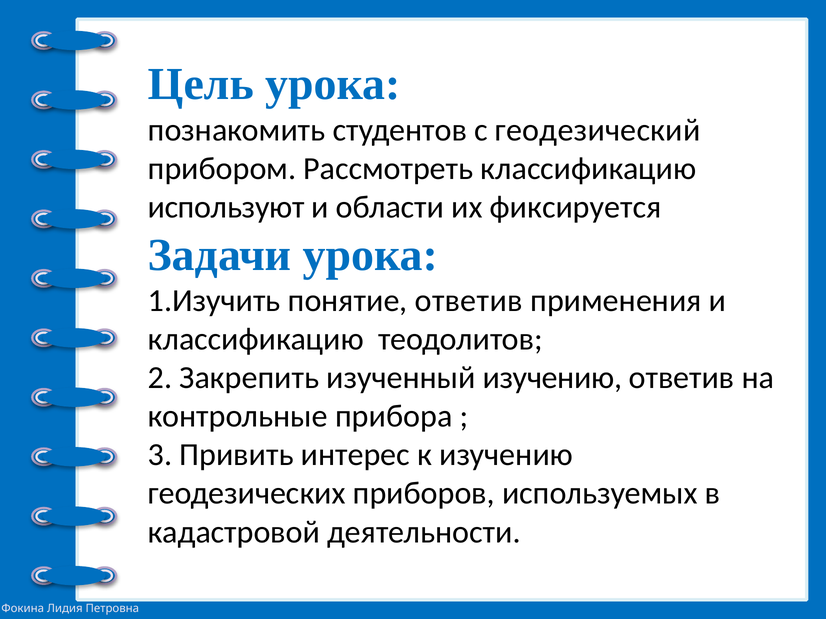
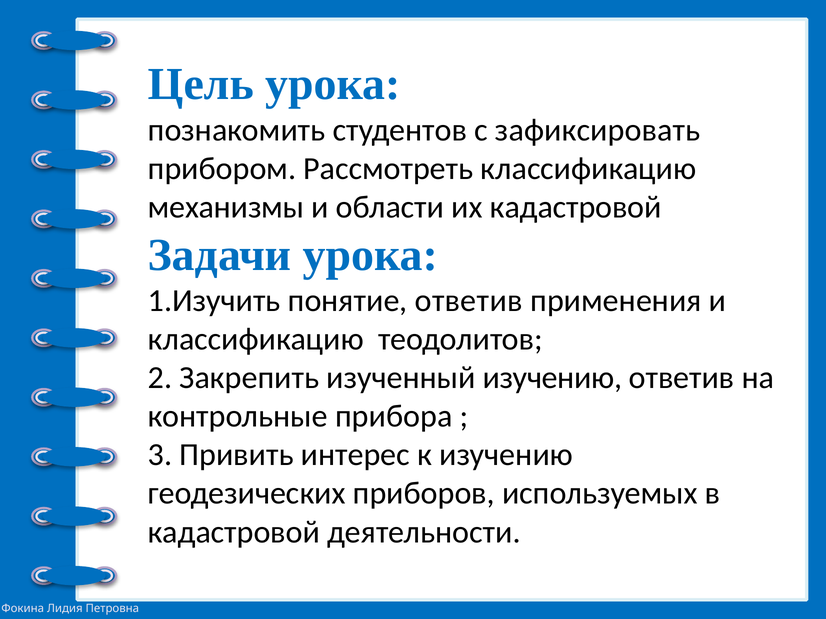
геодезический: геодезический -> зафиксировать
используют: используют -> механизмы
их фиксируется: фиксируется -> кадастровой
